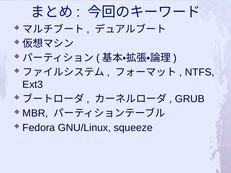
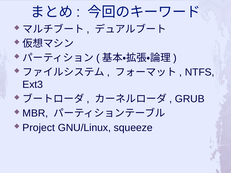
Fedora: Fedora -> Project
